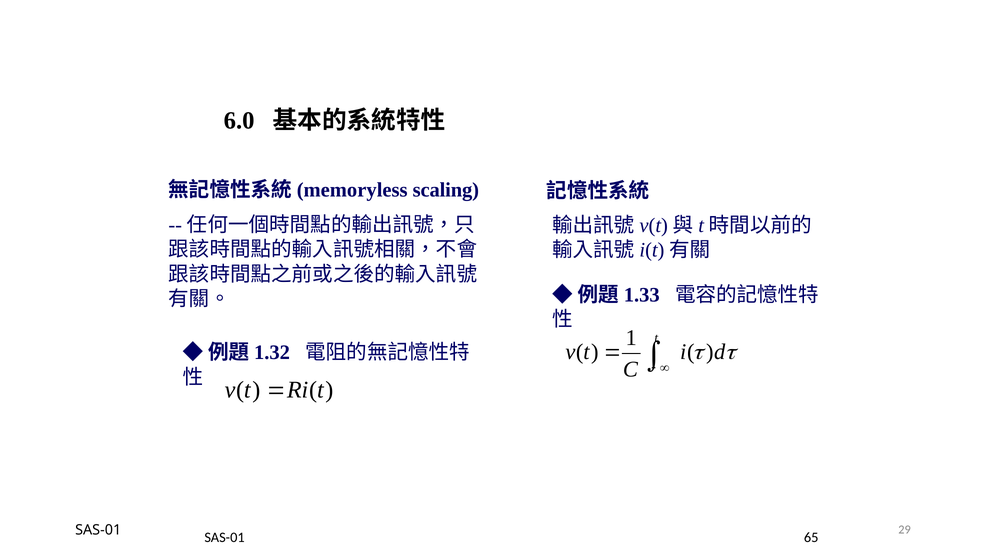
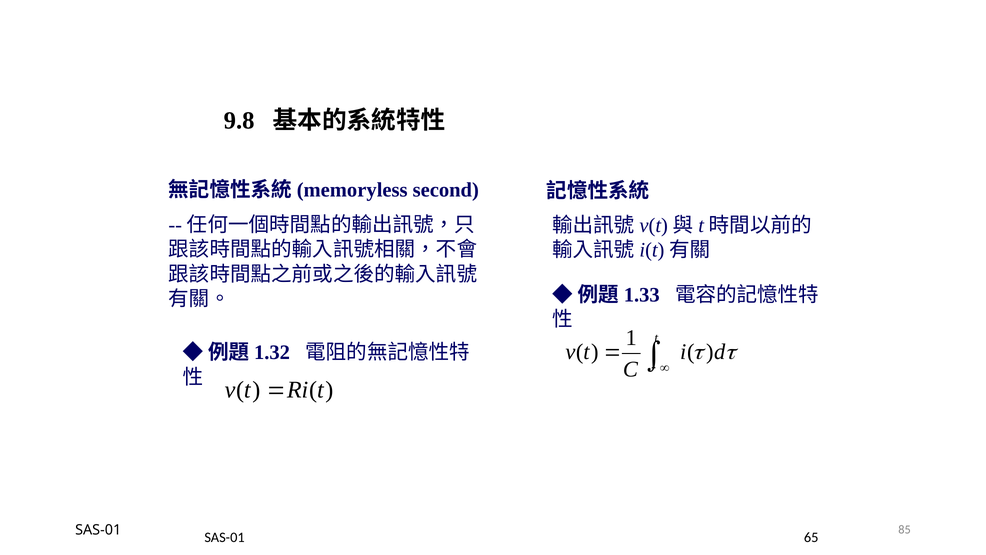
6.0: 6.0 -> 9.8
scaling: scaling -> second
29: 29 -> 85
